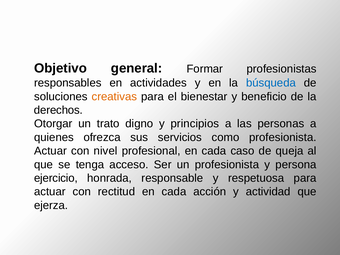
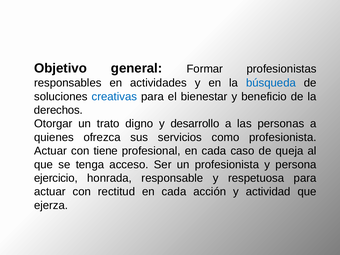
creativas colour: orange -> blue
principios: principios -> desarrollo
nivel: nivel -> tiene
